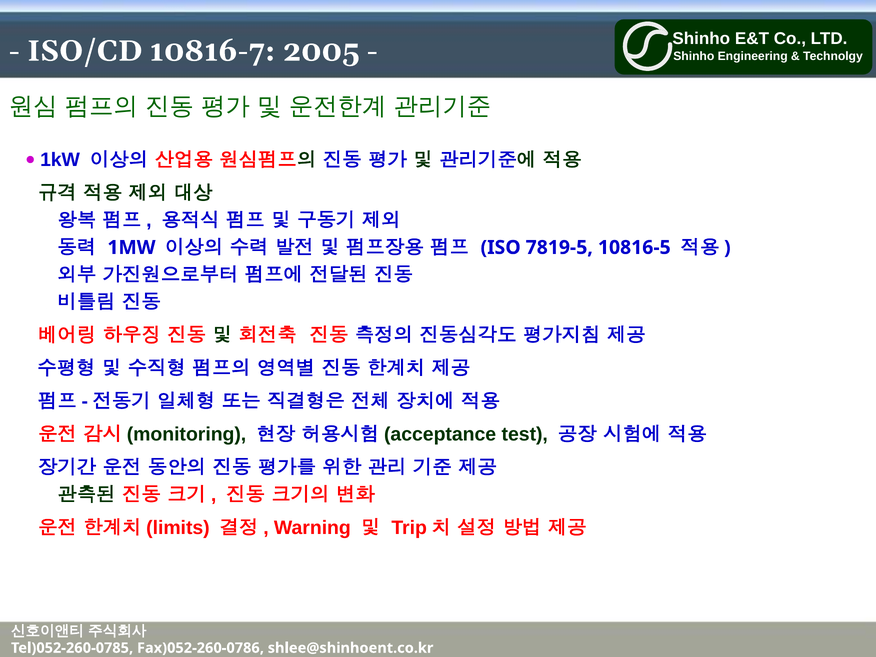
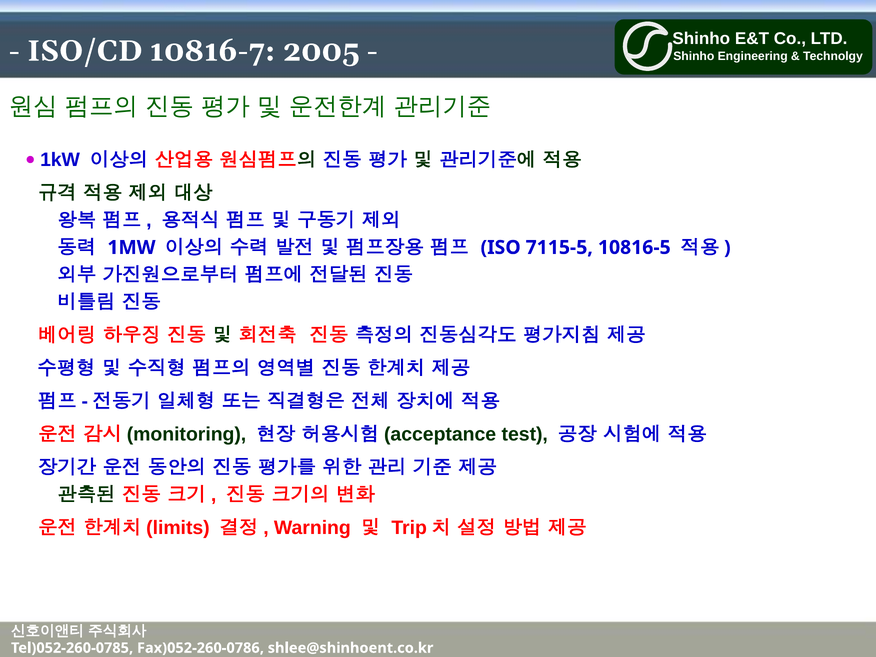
7819-5: 7819-5 -> 7115-5
